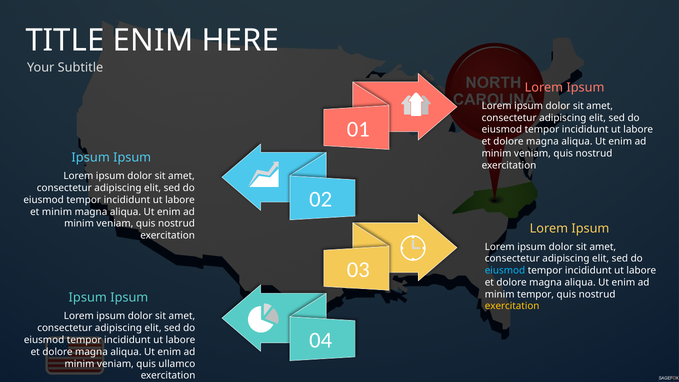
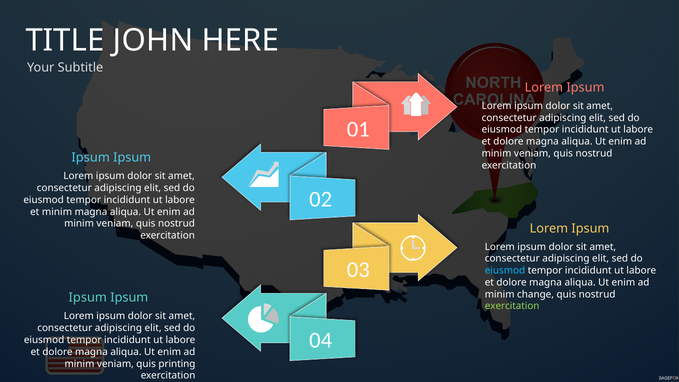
TITLE ENIM: ENIM -> JOHN
minim tempor: tempor -> change
exercitation at (512, 306) colour: yellow -> light green
ullamco: ullamco -> printing
